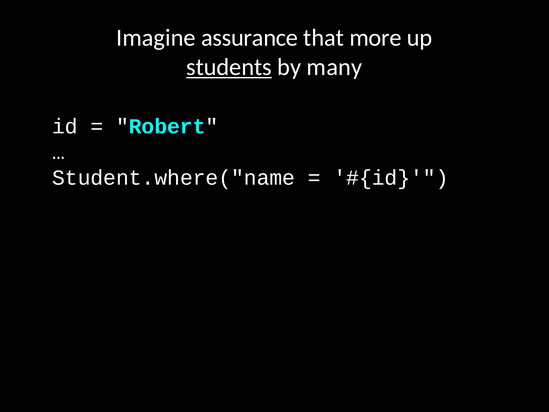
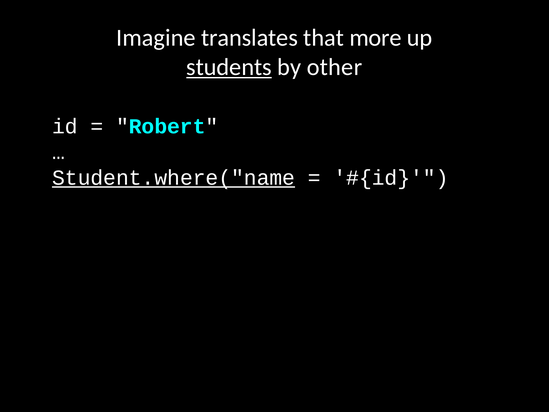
assurance: assurance -> translates
many: many -> other
Student.where("name underline: none -> present
